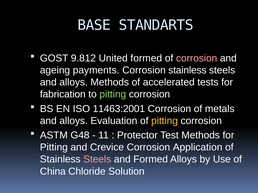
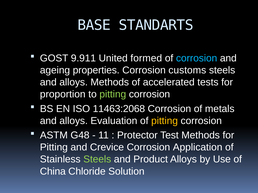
9.812: 9.812 -> 9.911
corrosion at (197, 58) colour: pink -> light blue
payments: payments -> properties
Corrosion stainless: stainless -> customs
fabrication: fabrication -> proportion
11463:2001: 11463:2001 -> 11463:2068
Steels at (97, 160) colour: pink -> light green
and Formed: Formed -> Product
